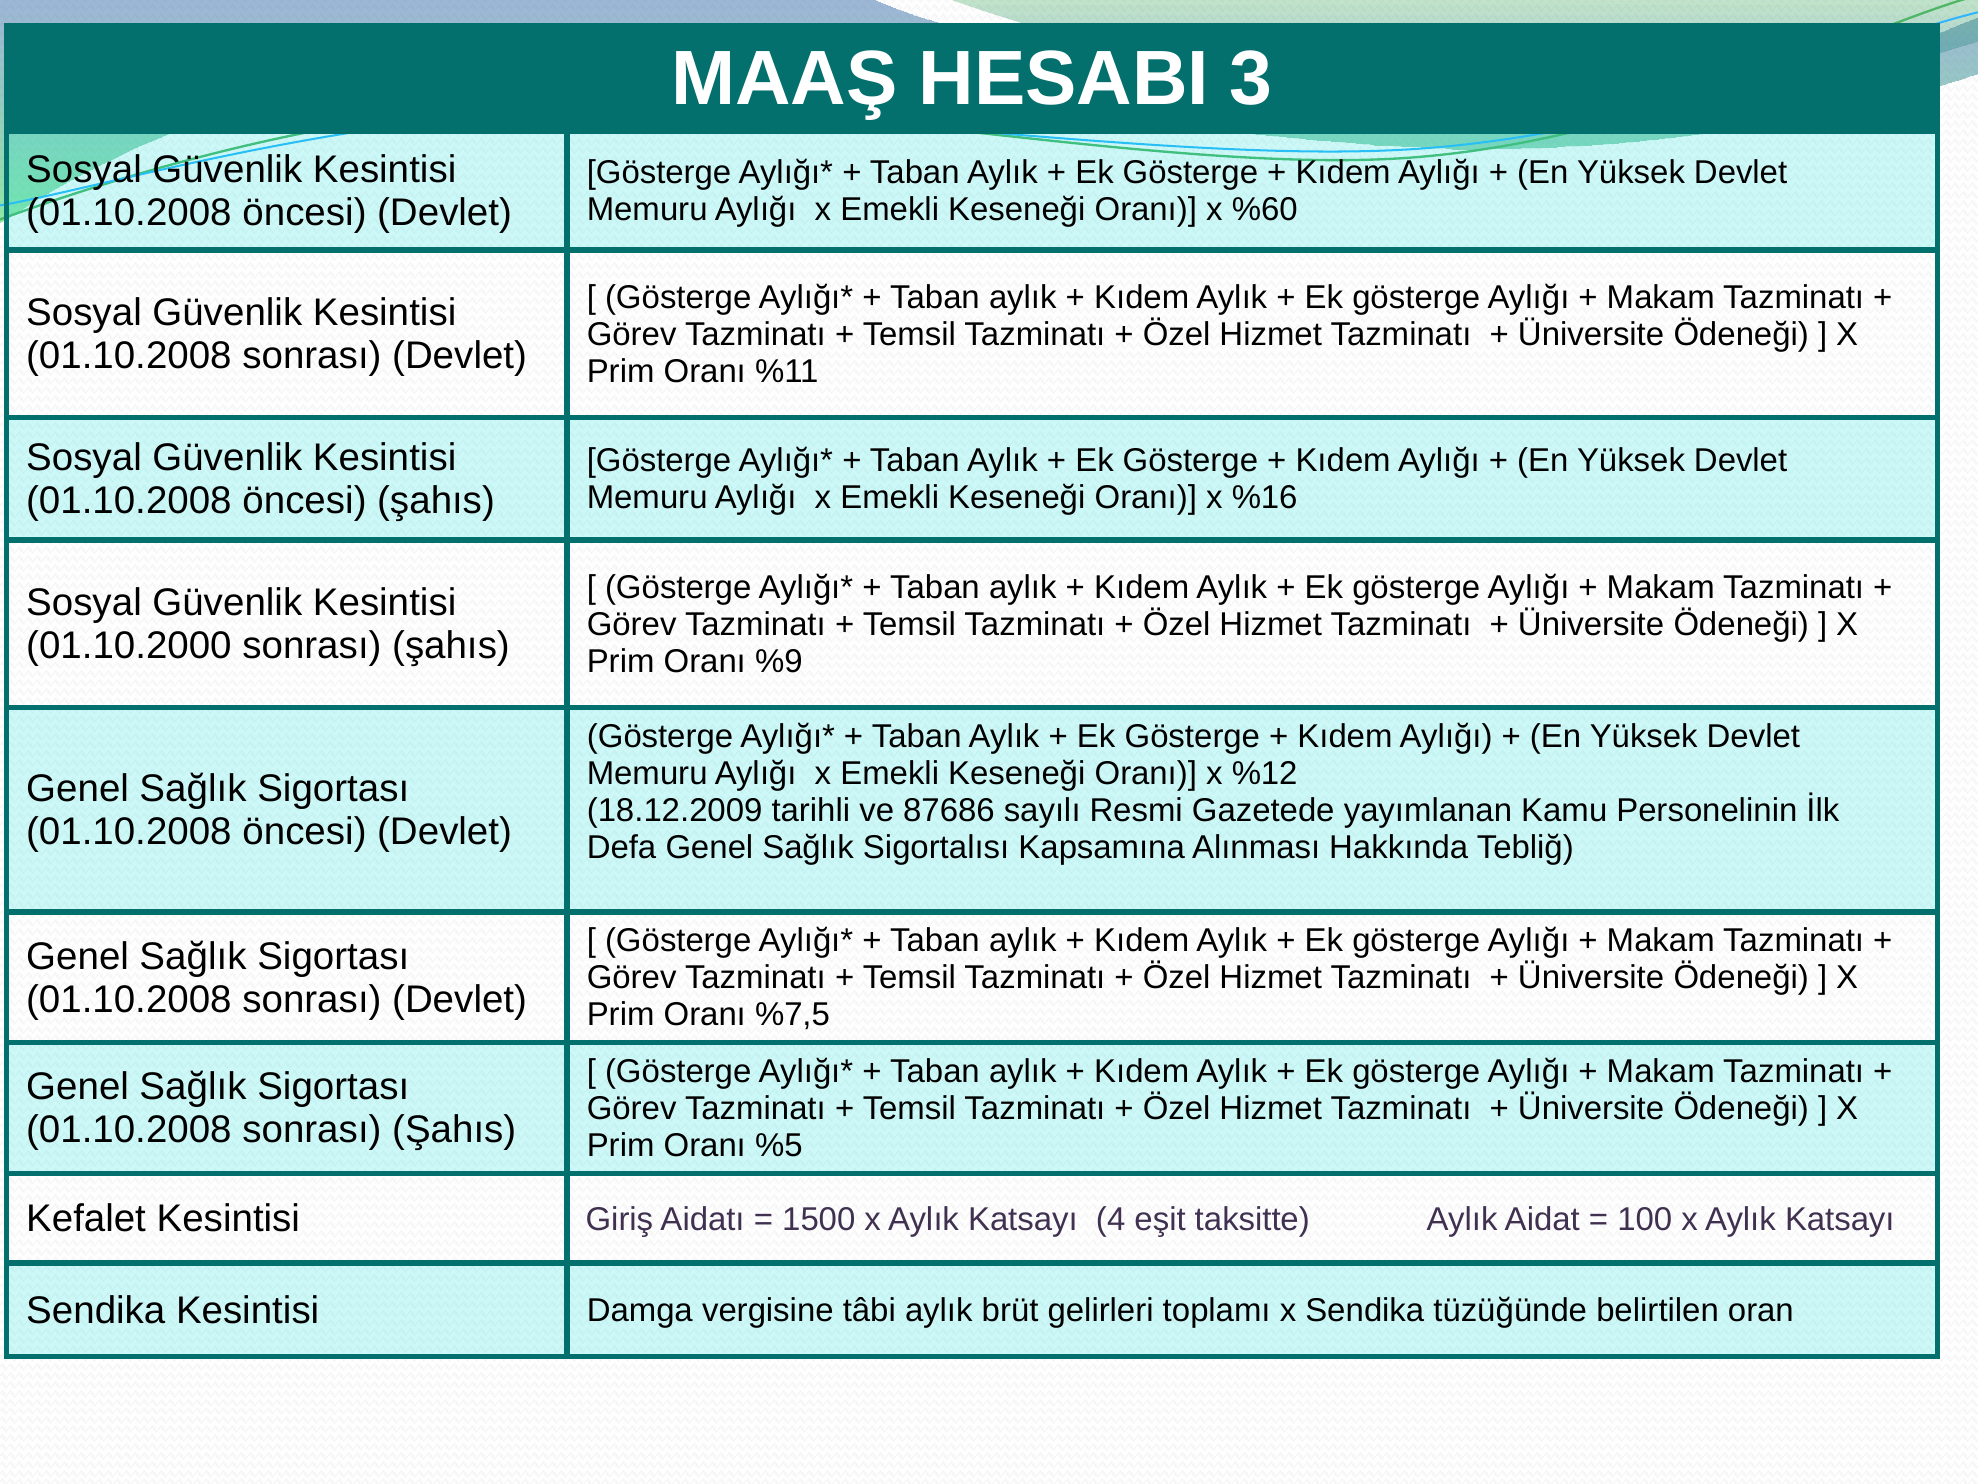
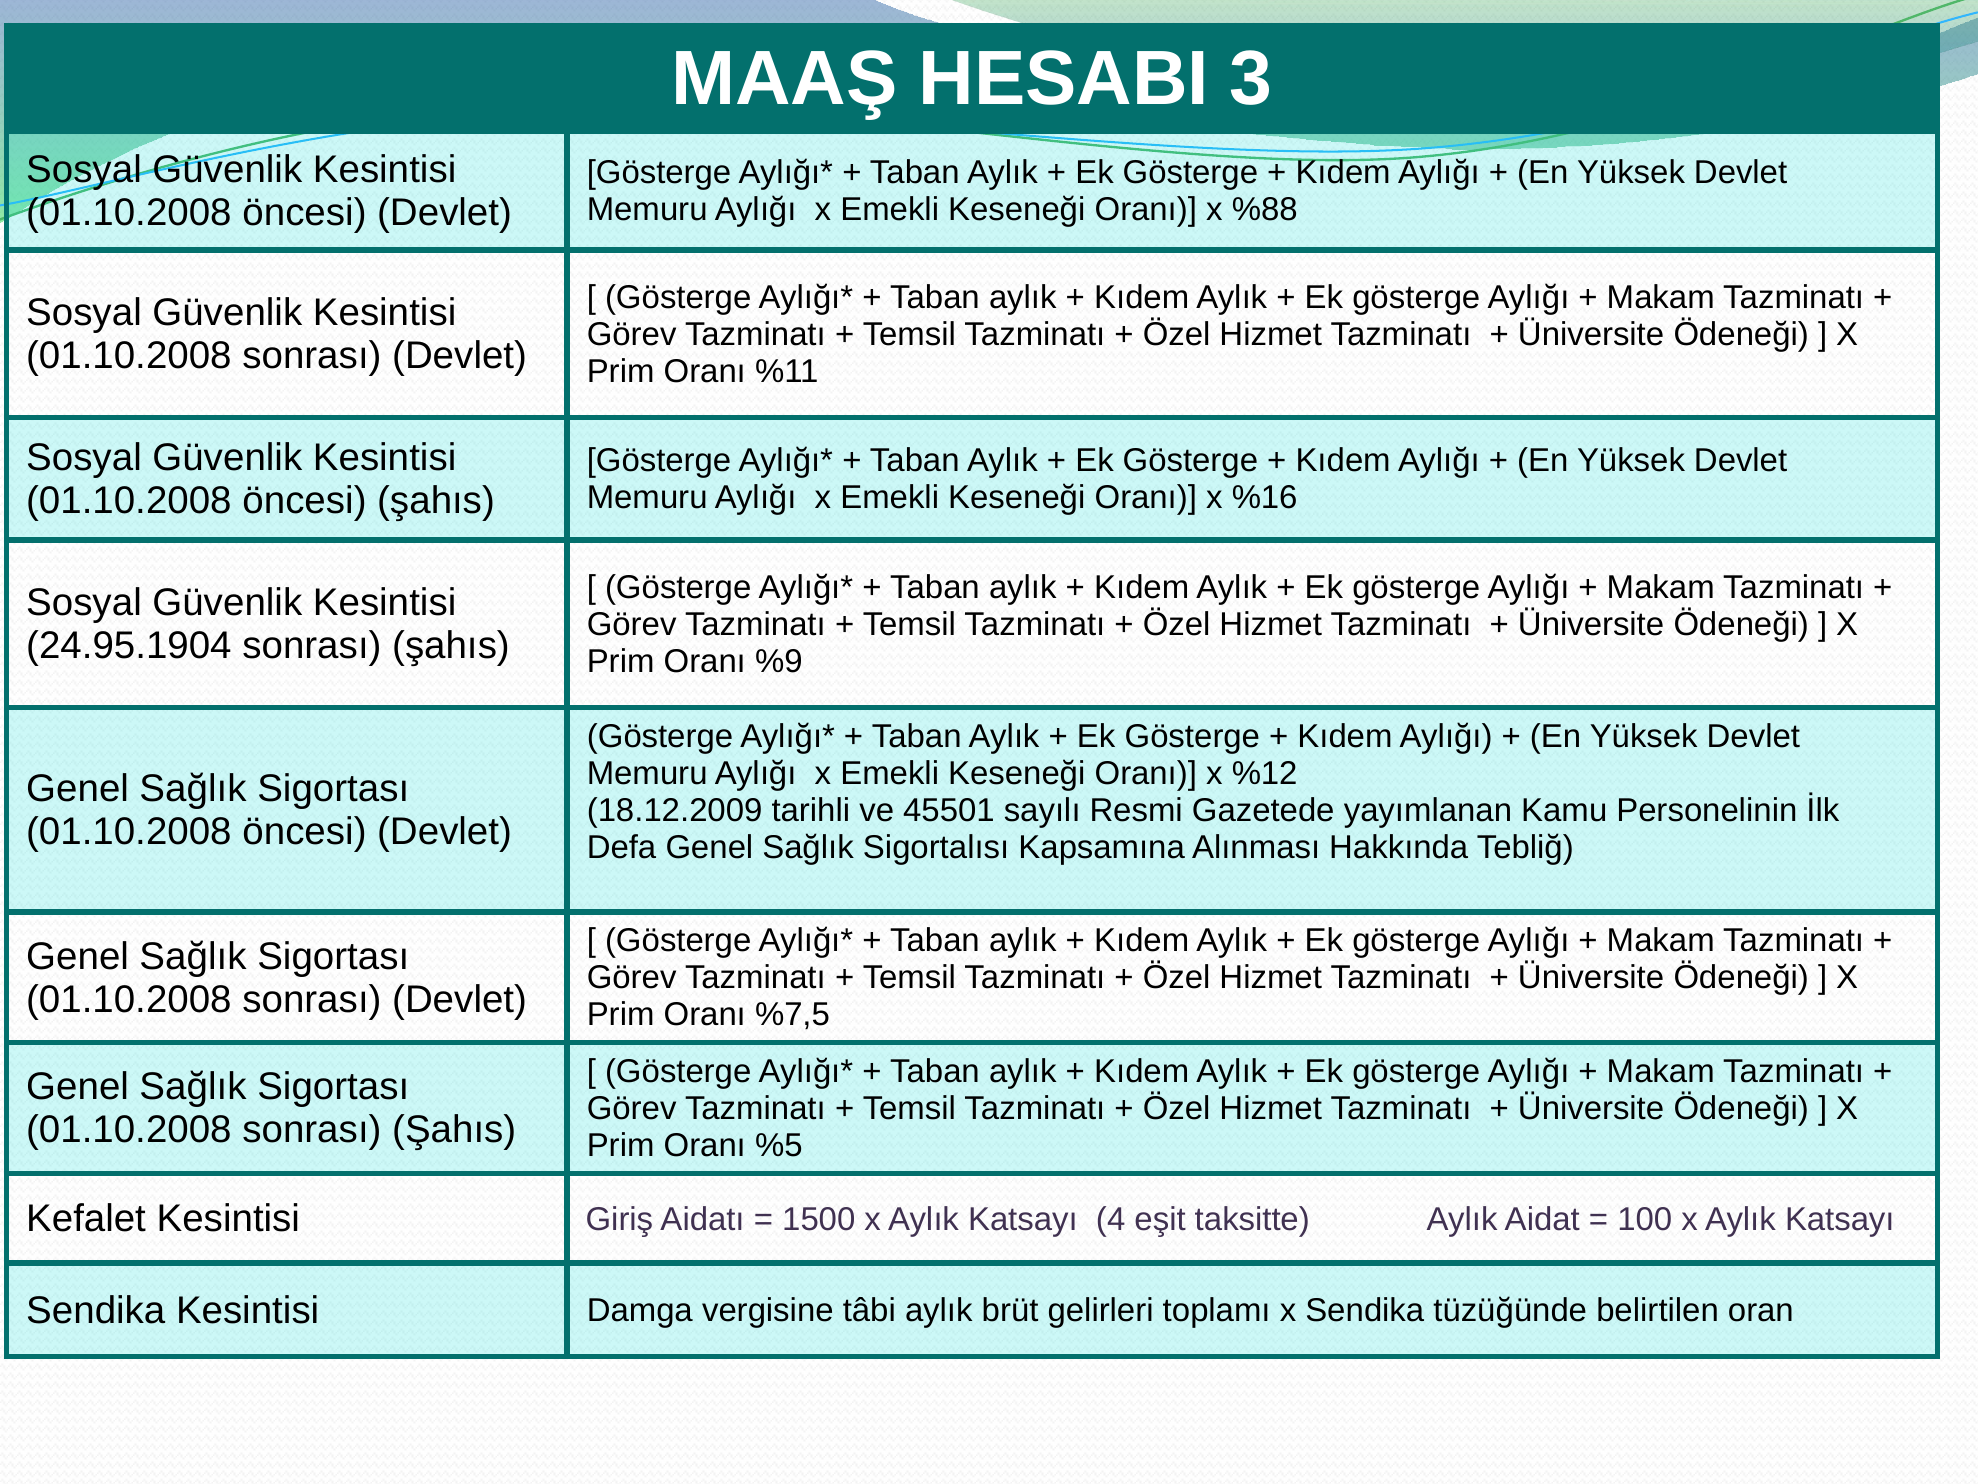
%60: %60 -> %88
01.10.2000: 01.10.2000 -> 24.95.1904
87686: 87686 -> 45501
